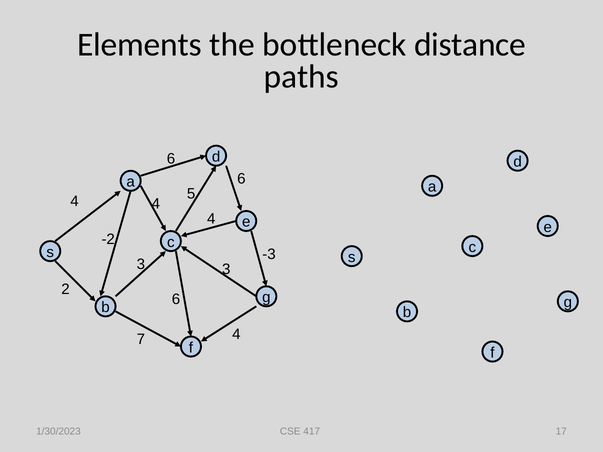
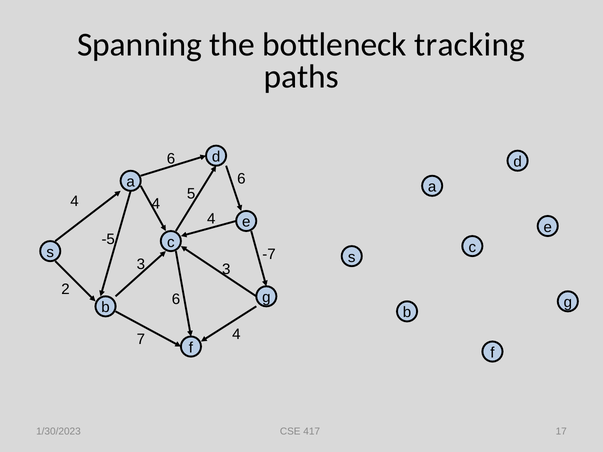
Elements: Elements -> Spanning
distance: distance -> tracking
-2: -2 -> -5
-3: -3 -> -7
